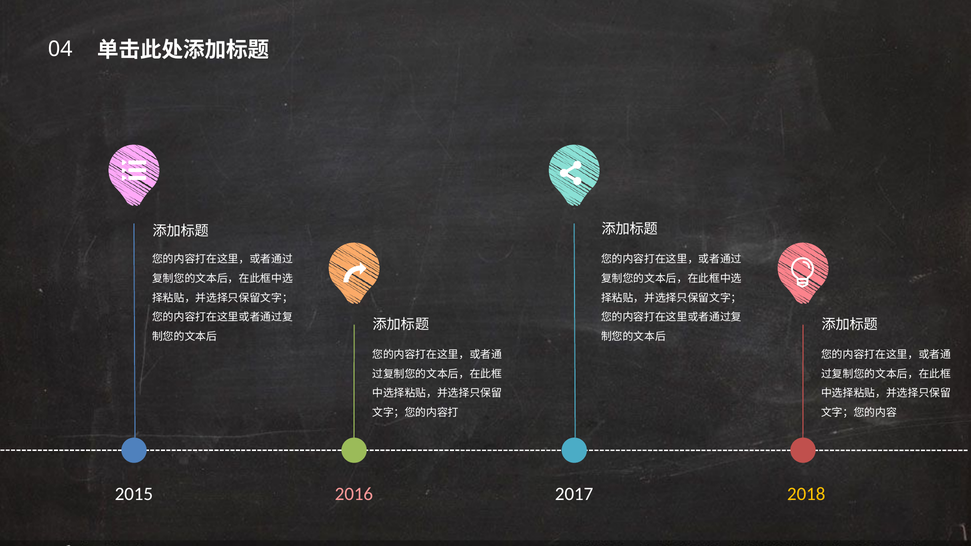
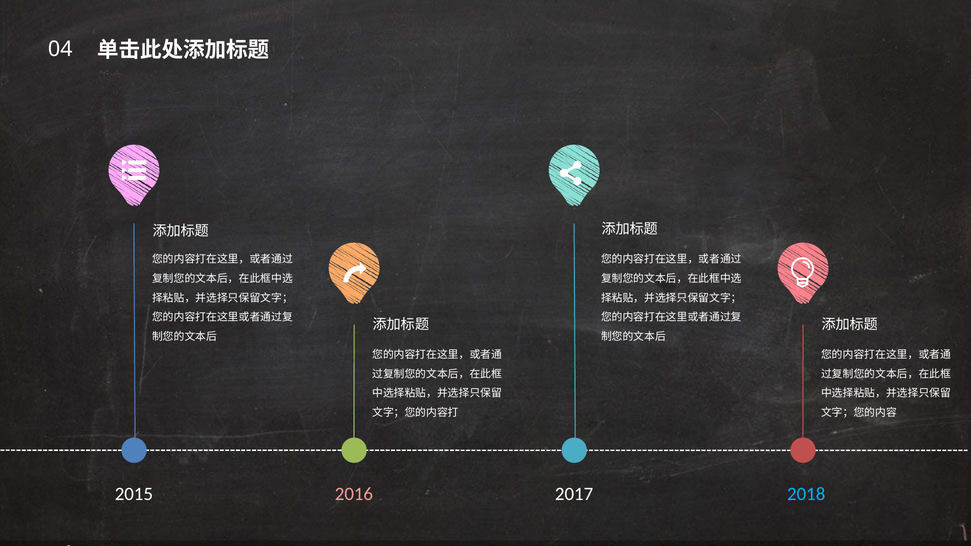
2018 colour: yellow -> light blue
